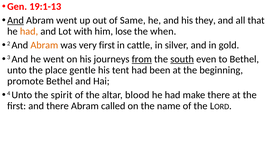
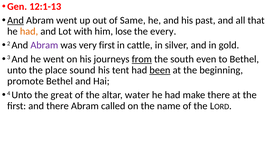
19:1-13: 19:1-13 -> 12:1-13
they: they -> past
when: when -> every
Abram at (44, 45) colour: orange -> purple
south underline: present -> none
gentle: gentle -> sound
been underline: none -> present
spirit: spirit -> great
blood: blood -> water
